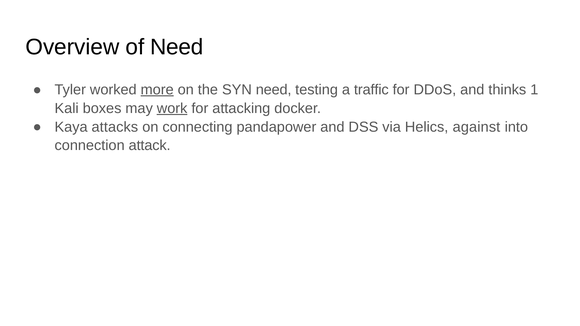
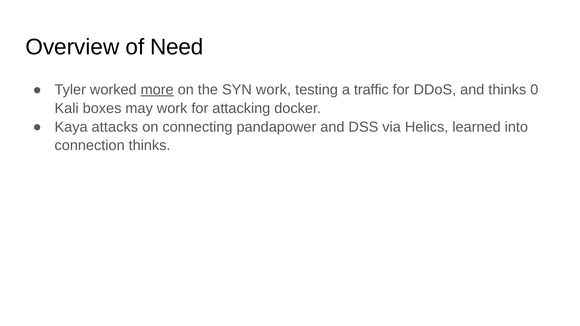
SYN need: need -> work
1: 1 -> 0
work at (172, 108) underline: present -> none
against: against -> learned
connection attack: attack -> thinks
